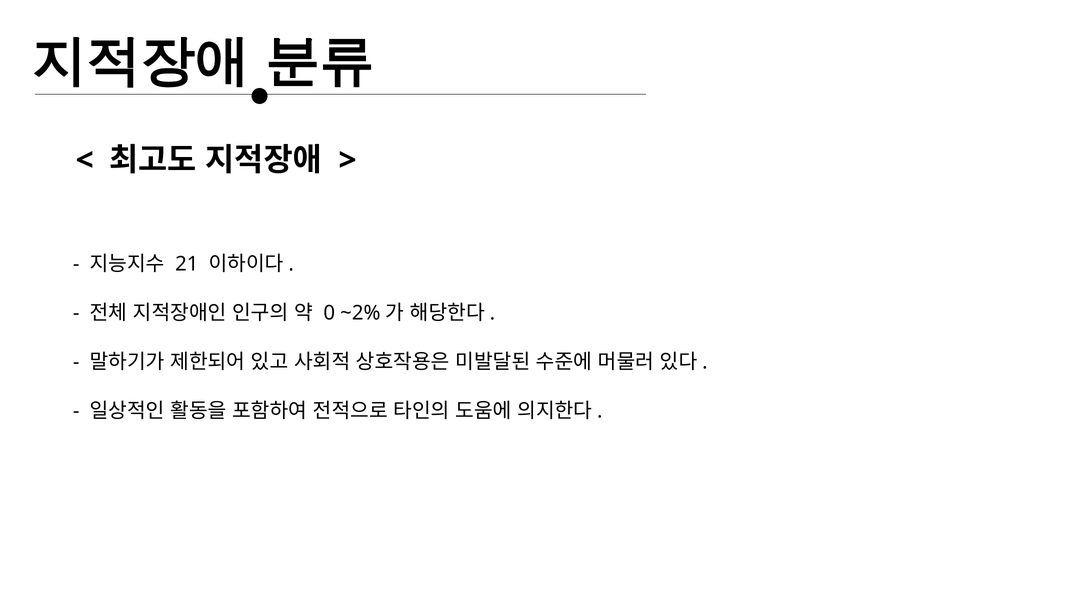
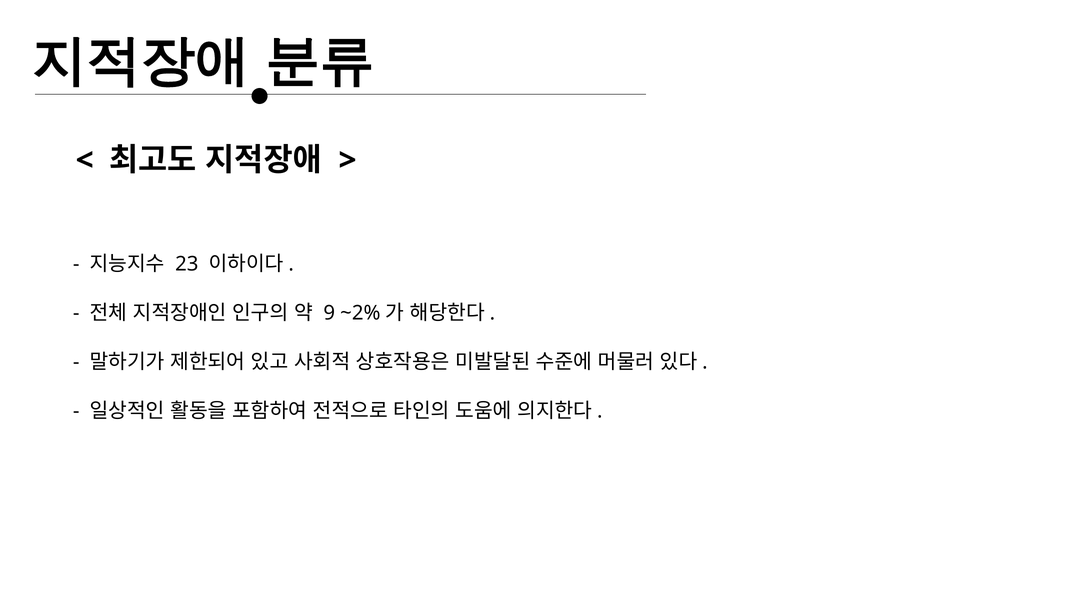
21: 21 -> 23
0: 0 -> 9
